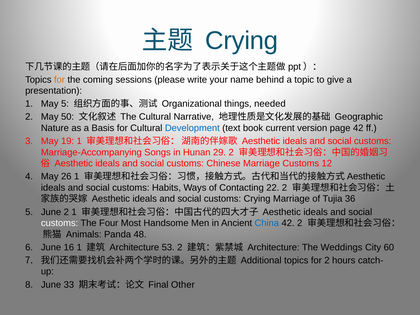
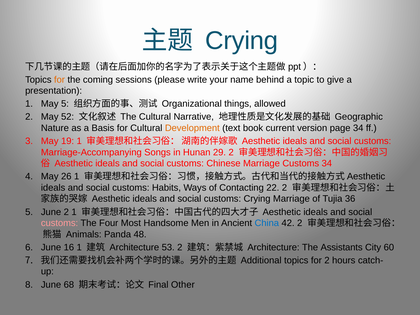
needed: needed -> allowed
50: 50 -> 52
Development colour: blue -> orange
page 42: 42 -> 34
Customs 12: 12 -> 34
customs at (60, 223) colour: white -> pink
Weddings: Weddings -> Assistants
33: 33 -> 68
